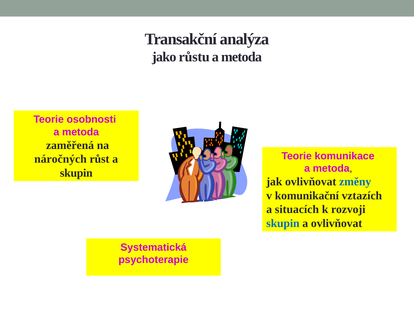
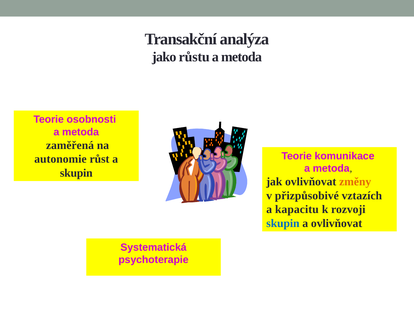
náročných: náročných -> autonomie
změny colour: blue -> orange
komunikační: komunikační -> přizpůsobivé
situacích: situacích -> kapacitu
